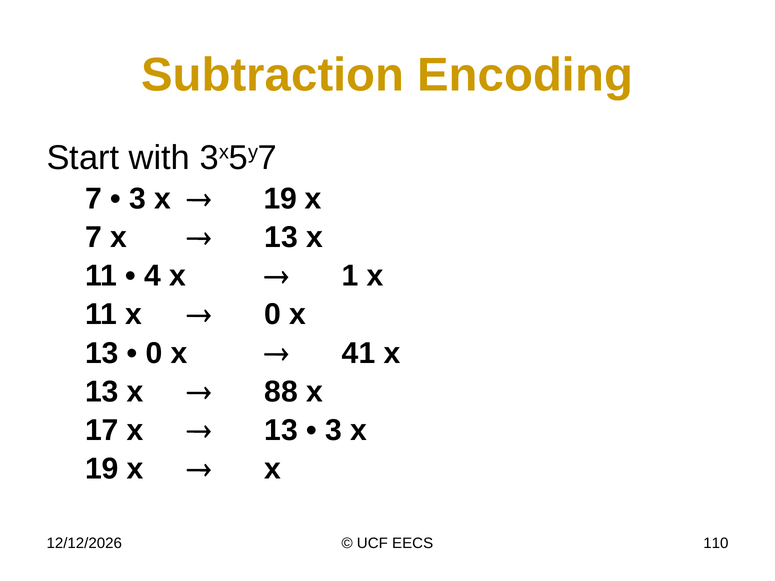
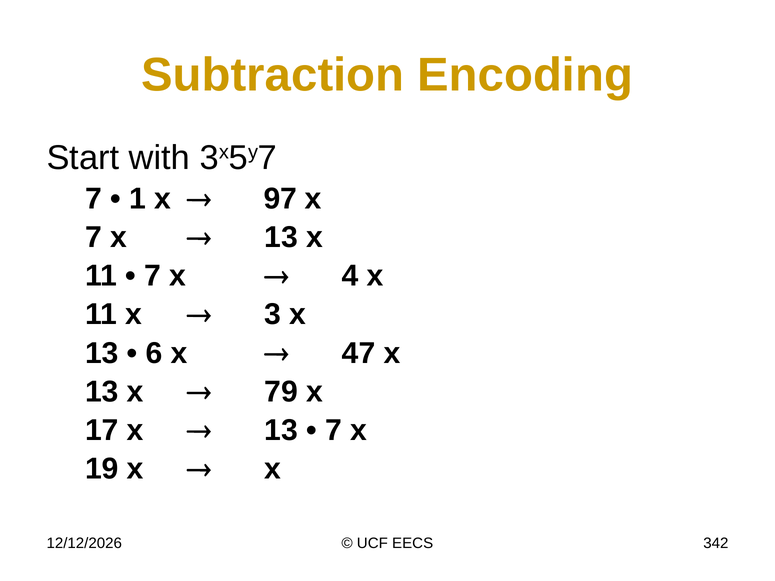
3 at (137, 199): 3 -> 1
19 at (281, 199): 19 -> 97
4 at (153, 276): 4 -> 7
1: 1 -> 4
0 at (273, 315): 0 -> 3
0 at (154, 353): 0 -> 6
41: 41 -> 47
88: 88 -> 79
3 at (333, 430): 3 -> 7
110: 110 -> 342
